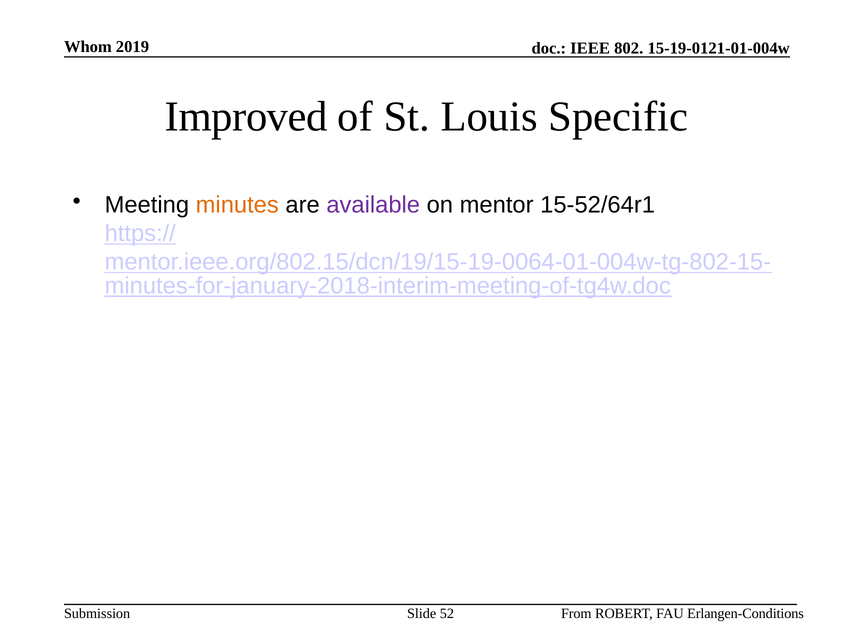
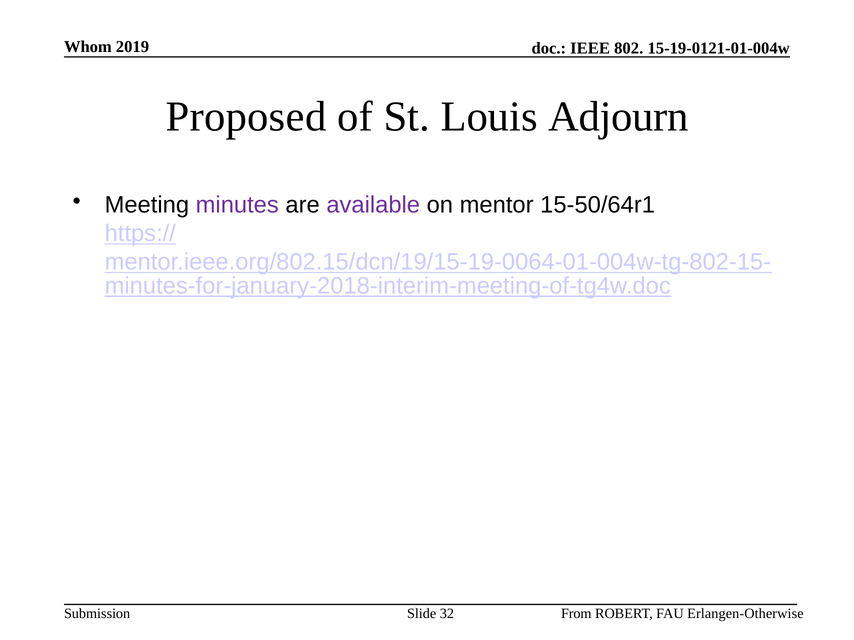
Improved: Improved -> Proposed
Specific: Specific -> Adjourn
minutes colour: orange -> purple
15-52/64r1: 15-52/64r1 -> 15-50/64r1
52: 52 -> 32
Erlangen-Conditions: Erlangen-Conditions -> Erlangen-Otherwise
